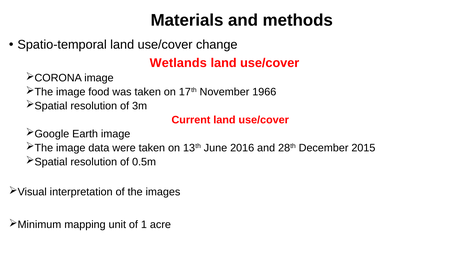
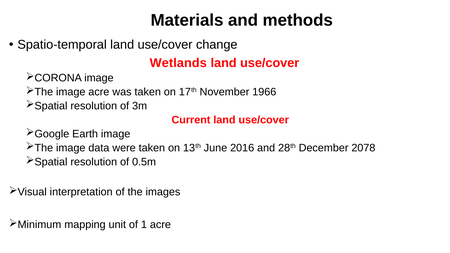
image food: food -> acre
2015: 2015 -> 2078
